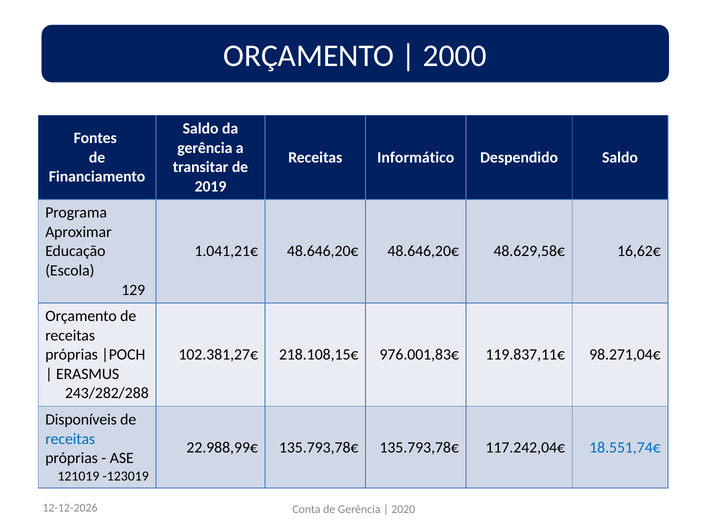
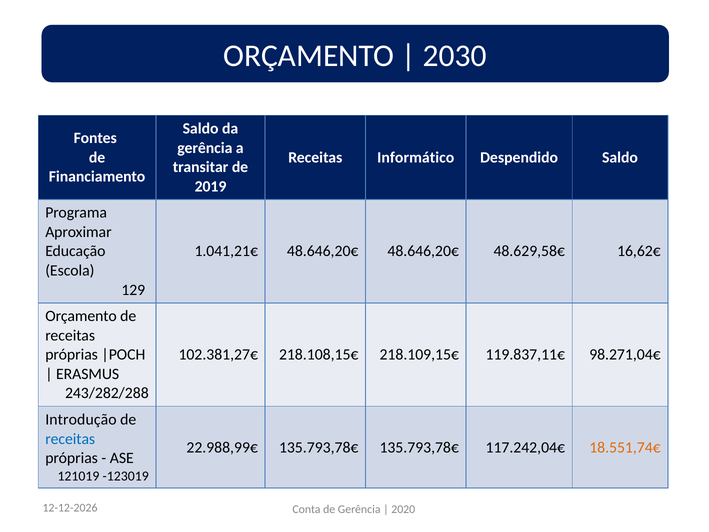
2000: 2000 -> 2030
976.001,83€: 976.001,83€ -> 218.109,15€
Disponíveis: Disponíveis -> Introdução
18.551,74€ colour: blue -> orange
